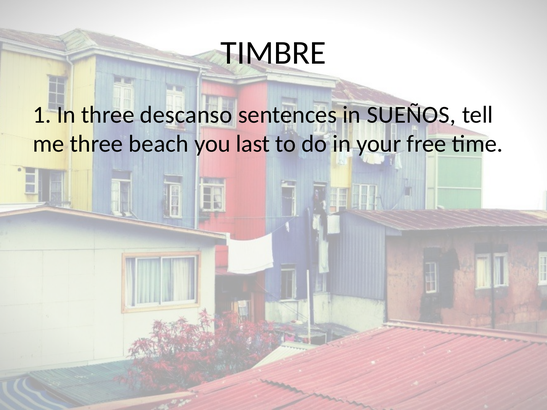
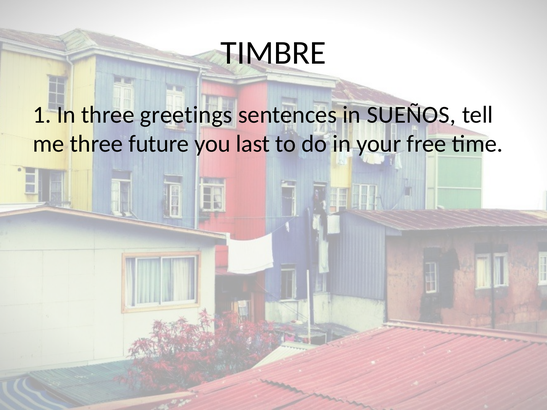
descanso: descanso -> greetings
beach: beach -> future
